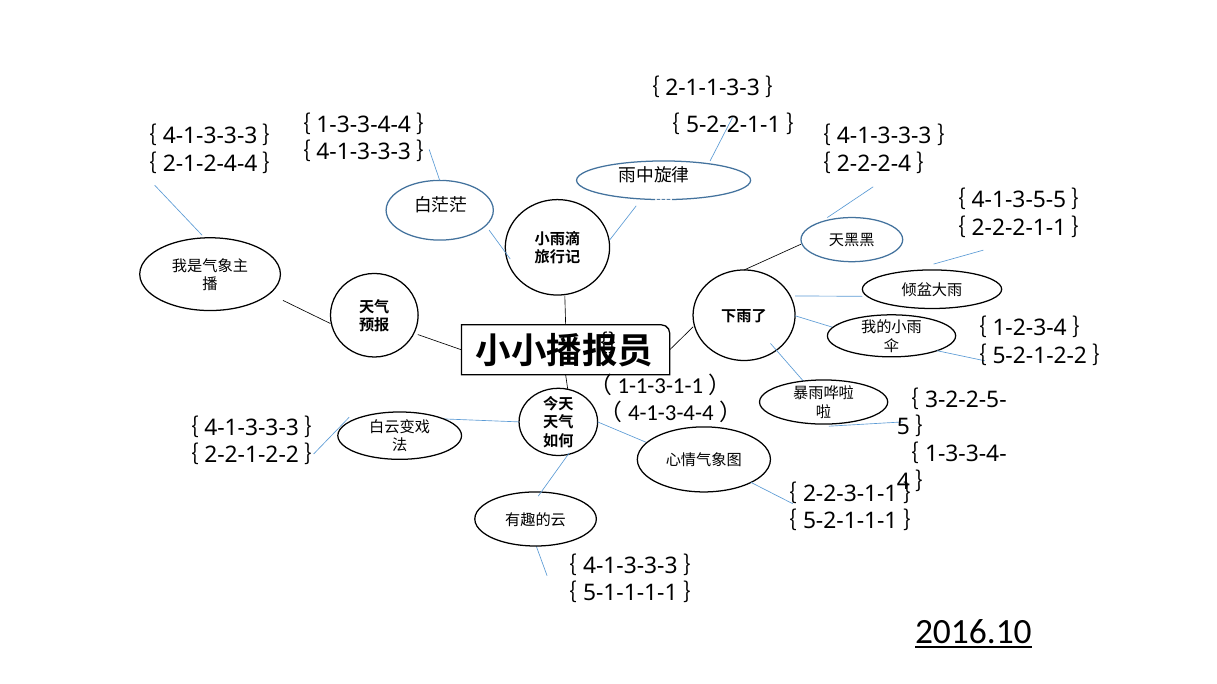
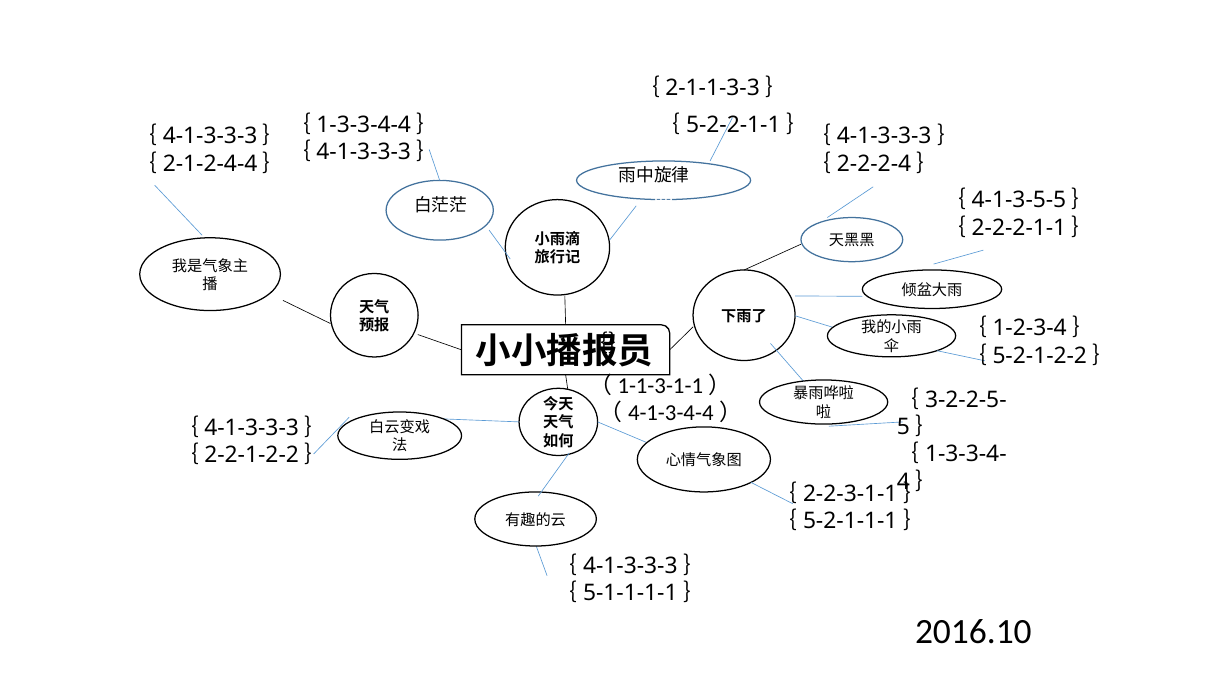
2016.10 underline: present -> none
